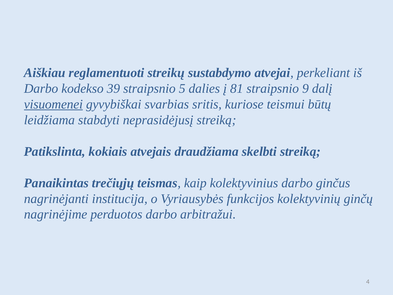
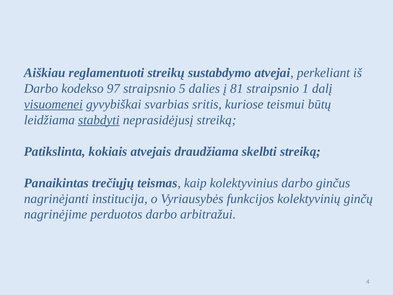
39: 39 -> 97
9: 9 -> 1
stabdyti underline: none -> present
